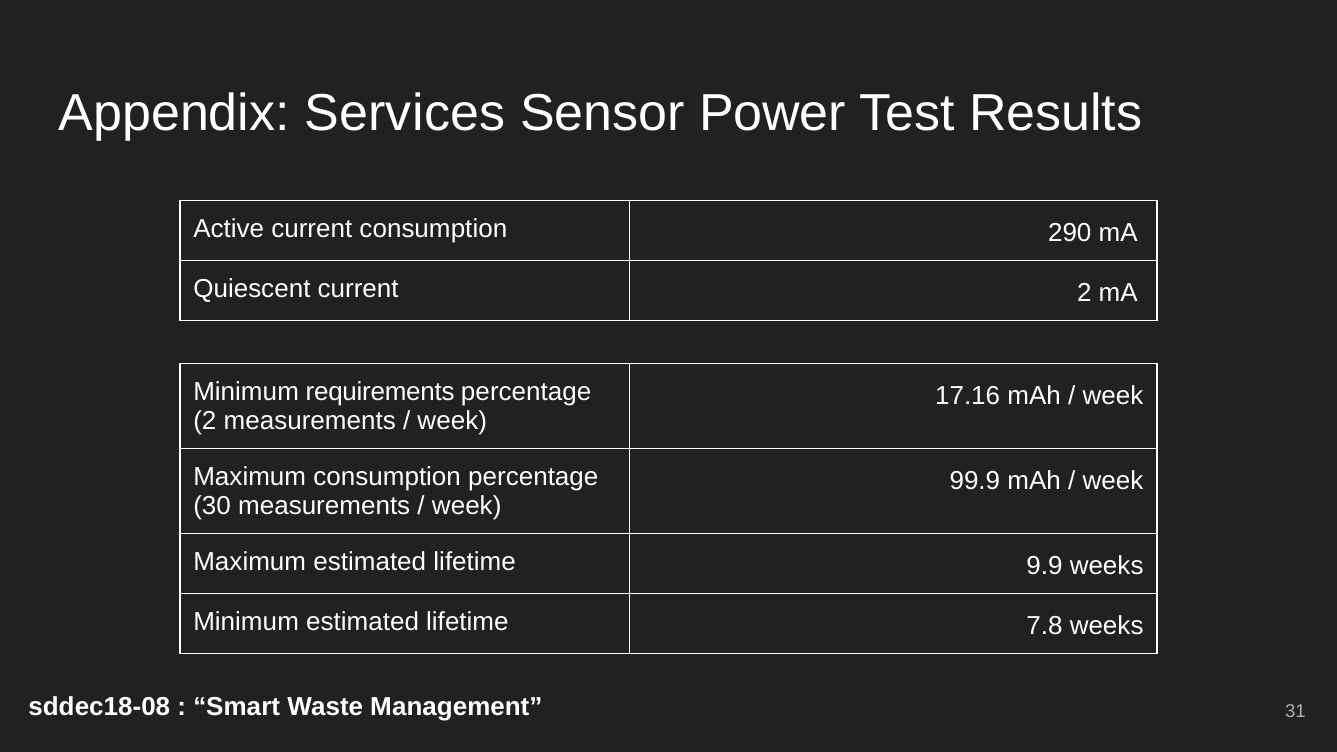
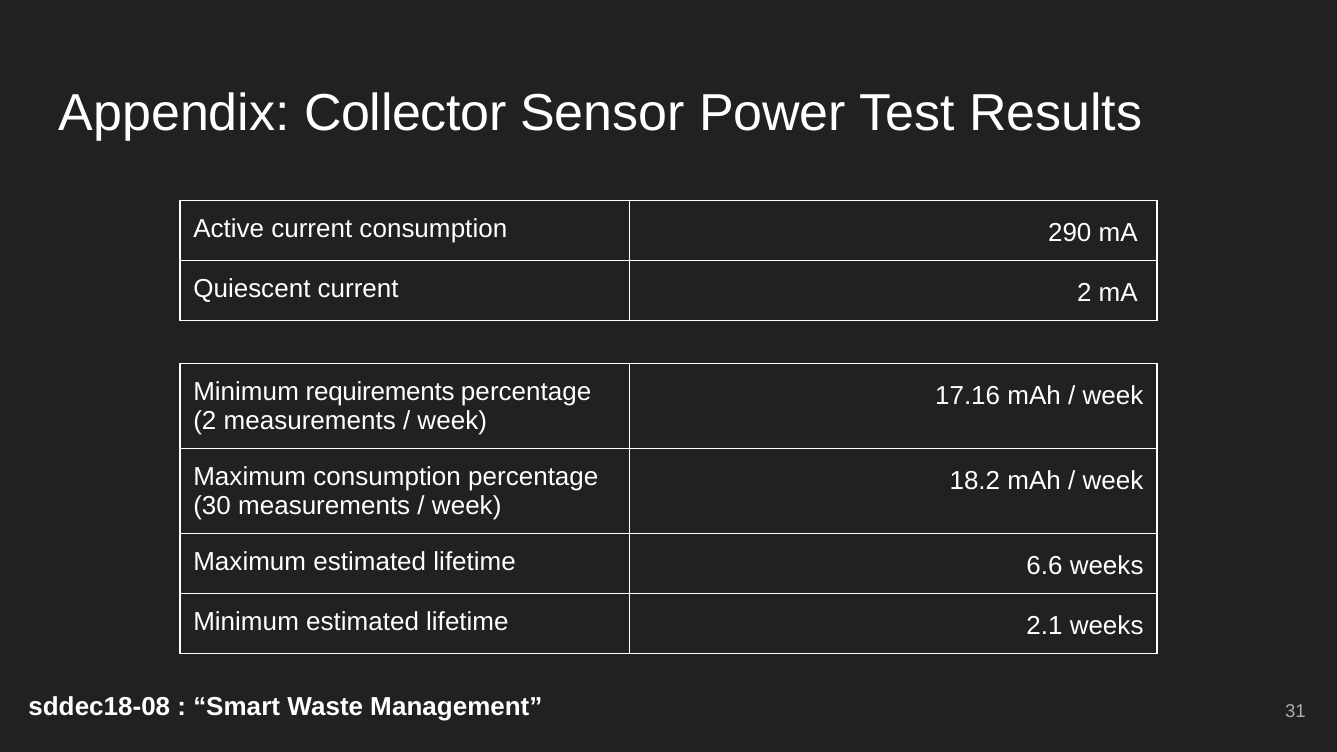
Services: Services -> Collector
99.9: 99.9 -> 18.2
9.9: 9.9 -> 6.6
7.8: 7.8 -> 2.1
